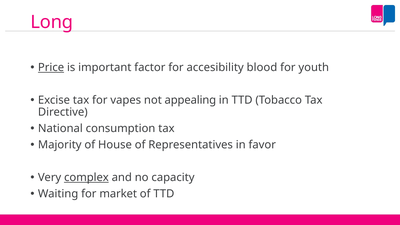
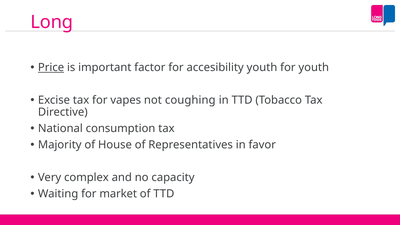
accesibility blood: blood -> youth
appealing: appealing -> coughing
complex underline: present -> none
